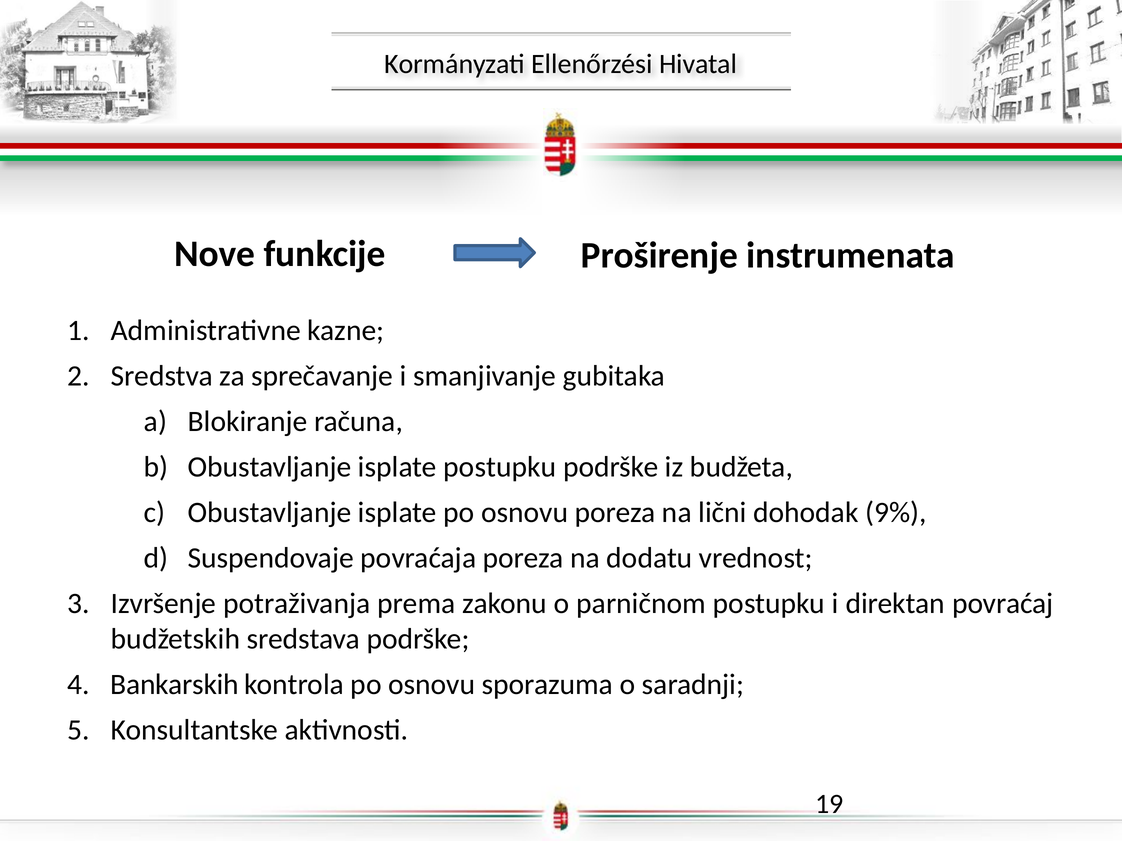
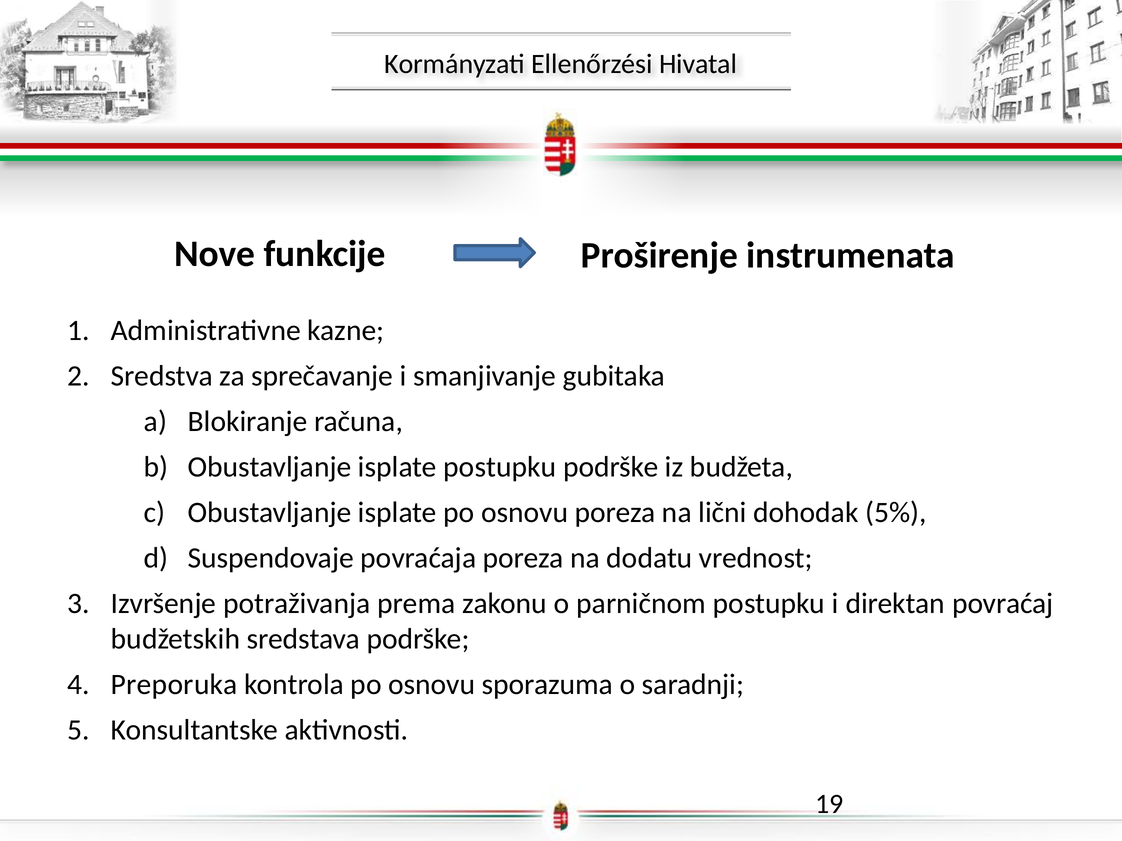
9%: 9% -> 5%
Bankarskih: Bankarskih -> Preporuka
